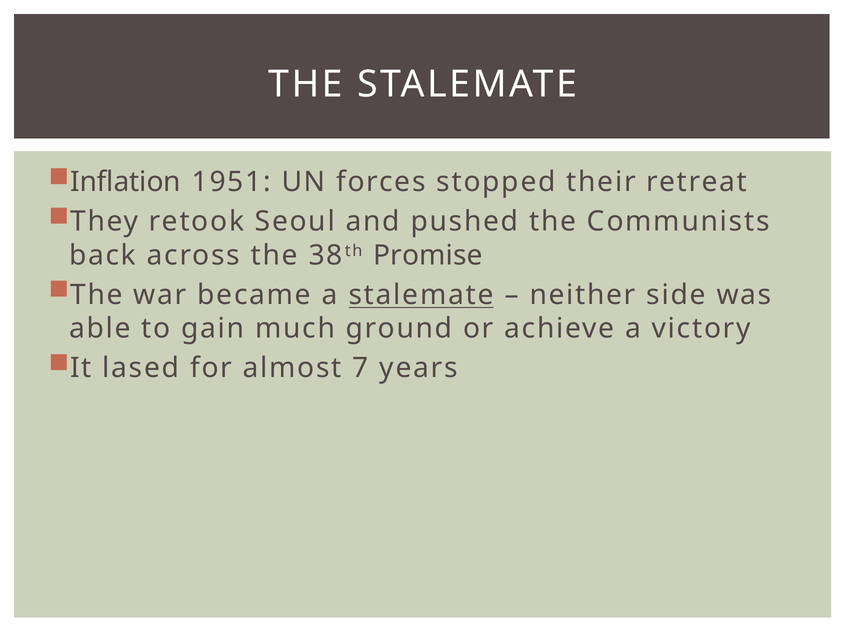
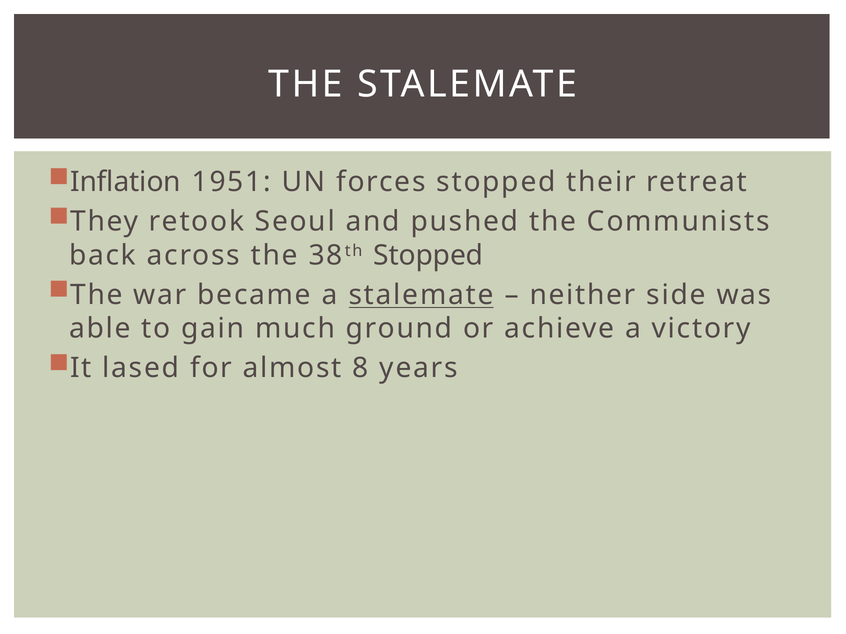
38th Promise: Promise -> Stopped
7: 7 -> 8
